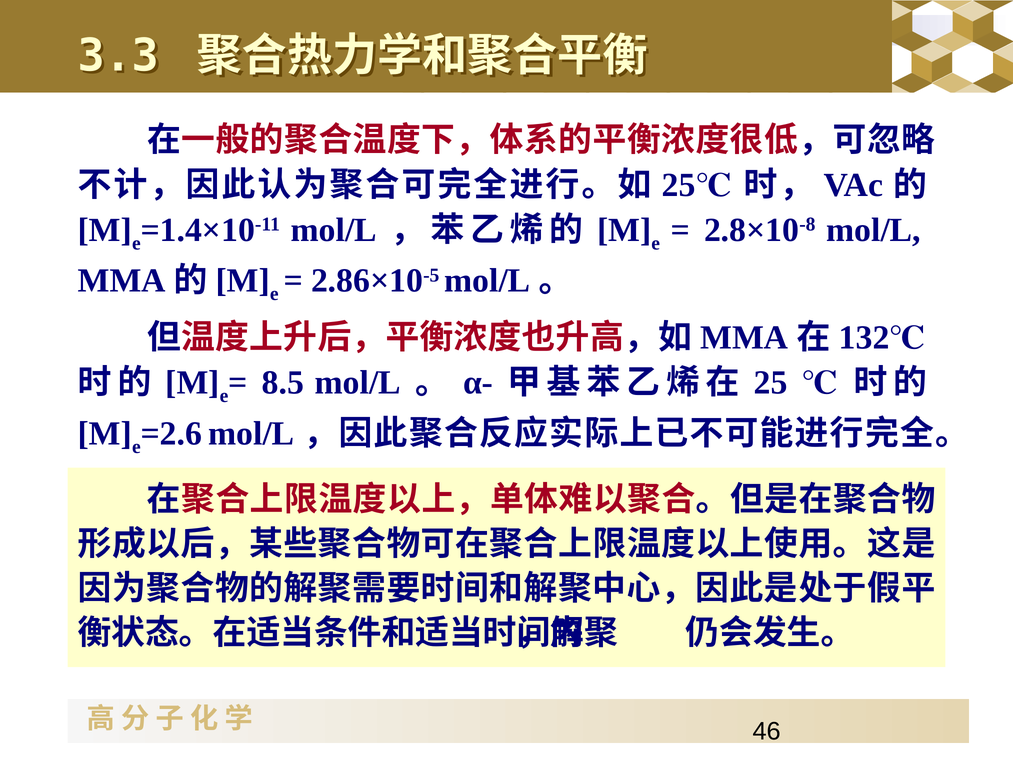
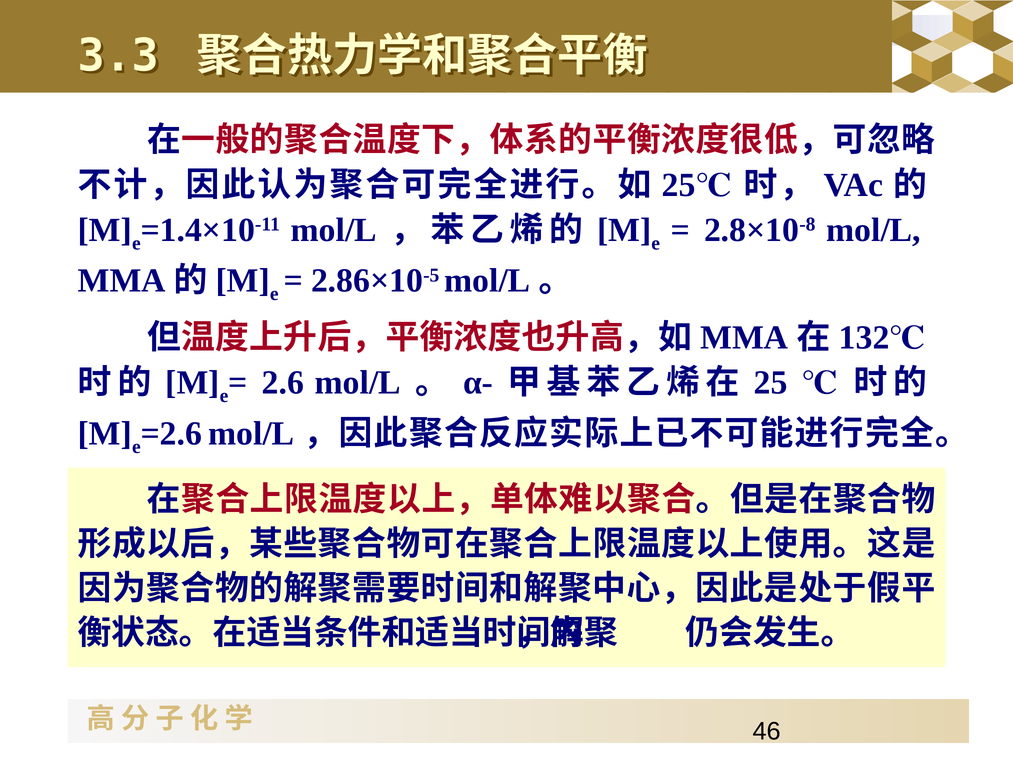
8.5: 8.5 -> 2.6
